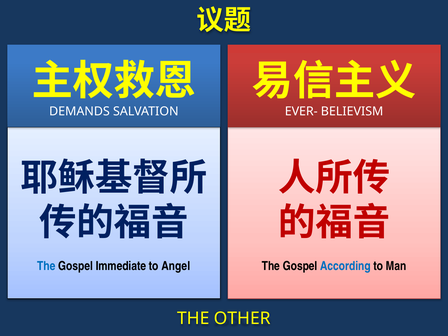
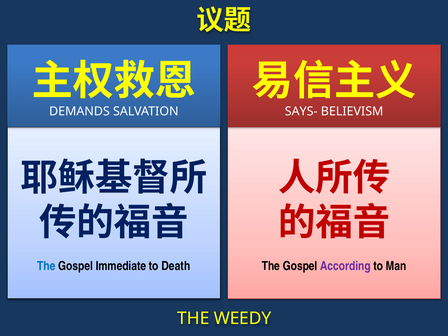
EVER-: EVER- -> SAYS-
Angel: Angel -> Death
According colour: blue -> purple
OTHER: OTHER -> WEEDY
